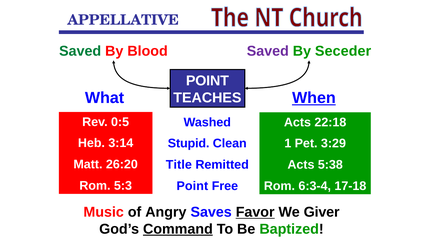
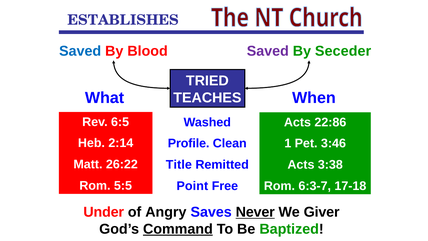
APPELLATIVE: APPELLATIVE -> ESTABLISHES
Saved at (80, 51) colour: green -> blue
POINT at (207, 81): POINT -> TRIED
When underline: present -> none
0:5: 0:5 -> 6:5
22:18: 22:18 -> 22:86
3:14: 3:14 -> 2:14
Stupid: Stupid -> Profile
3:29: 3:29 -> 3:46
26:20: 26:20 -> 26:22
5:38: 5:38 -> 3:38
5:3: 5:3 -> 5:5
6:3-4: 6:3-4 -> 6:3-7
Music: Music -> Under
Favor: Favor -> Never
